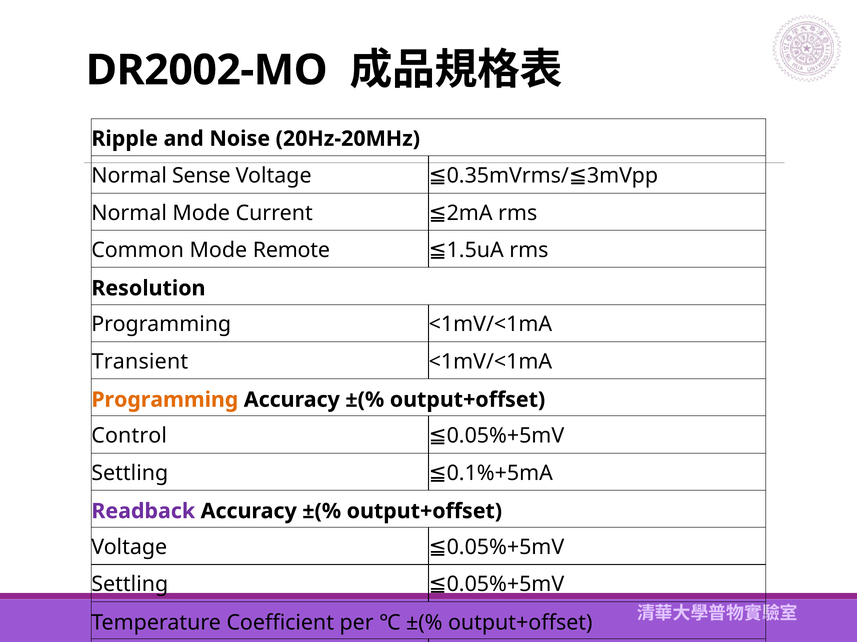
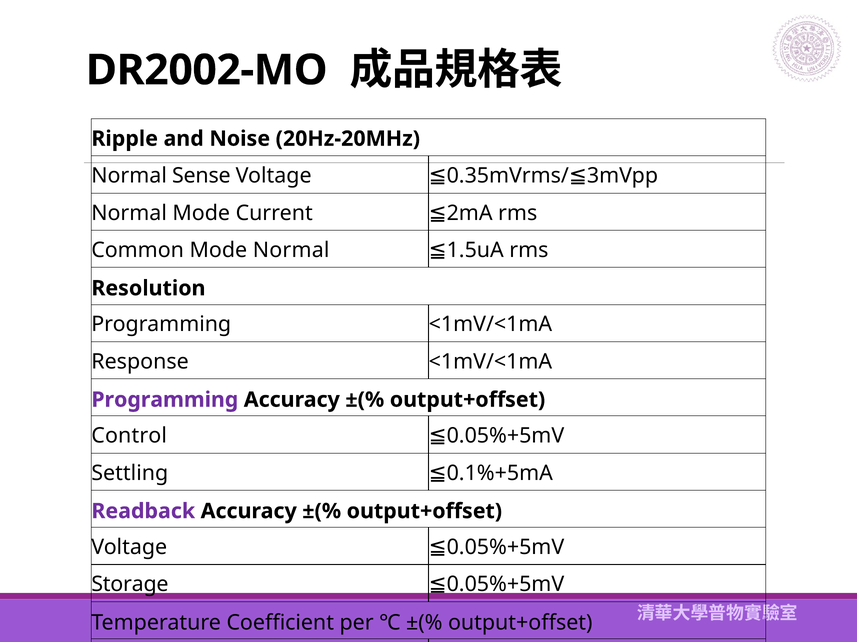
Mode Remote: Remote -> Normal
Transient: Transient -> Response
Programming at (165, 400) colour: orange -> purple
Settling at (130, 585): Settling -> Storage
